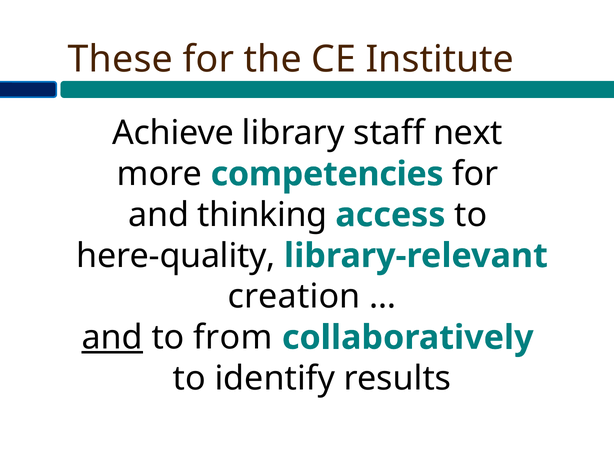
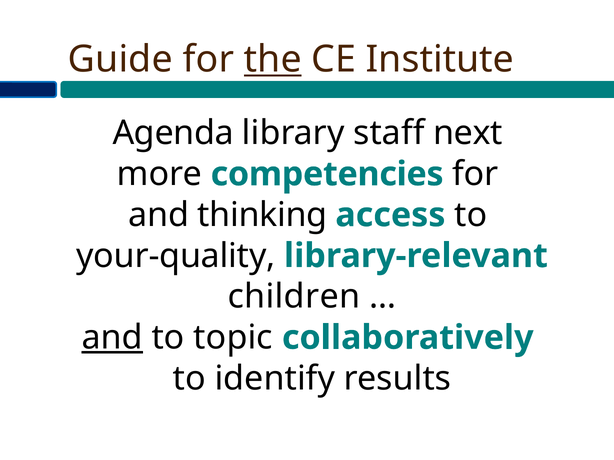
These: These -> Guide
the underline: none -> present
Achieve: Achieve -> Agenda
here-quality: here-quality -> your-quality
creation: creation -> children
from: from -> topic
